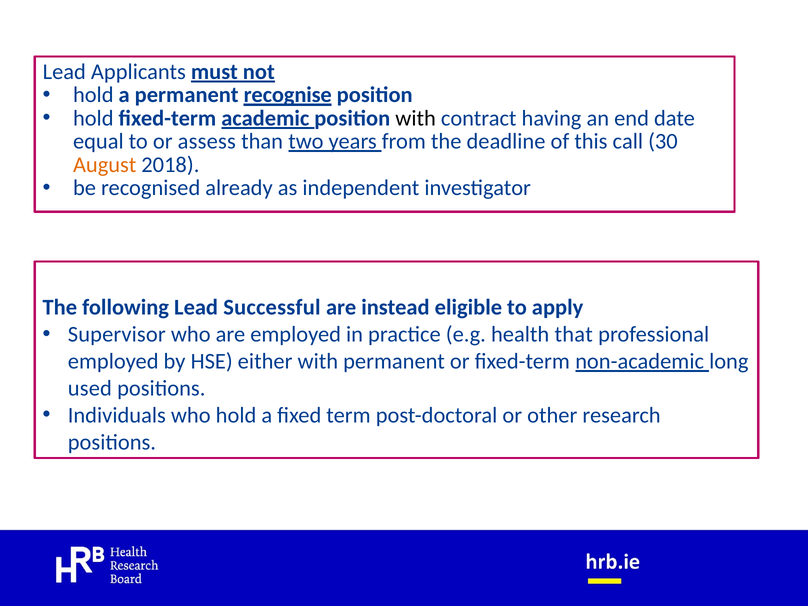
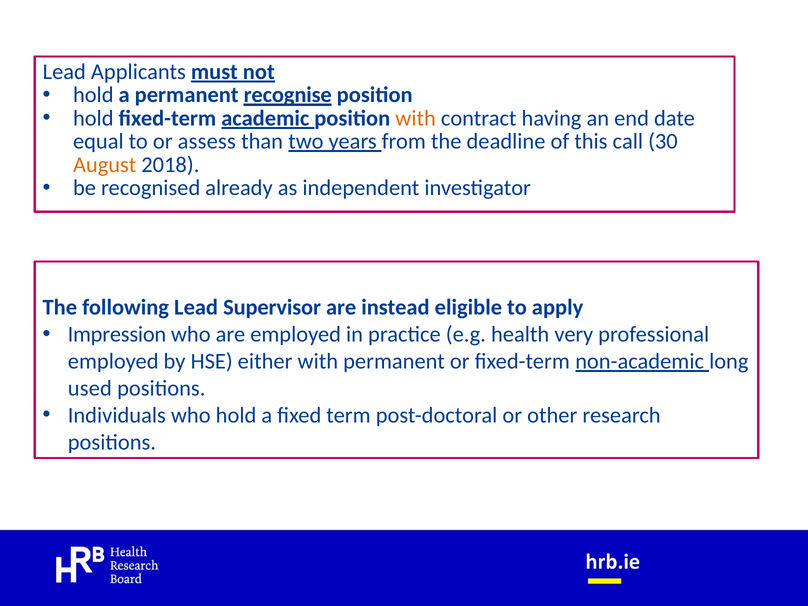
with at (416, 118) colour: black -> orange
Successful: Successful -> Supervisor
Supervisor: Supervisor -> Impression
that: that -> very
